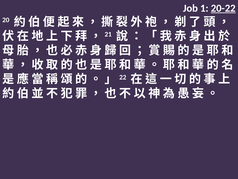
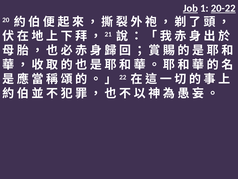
Job underline: none -> present
